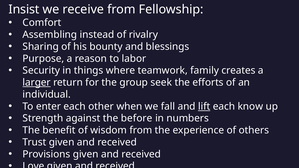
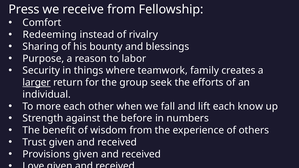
Insist: Insist -> Press
Assembling: Assembling -> Redeeming
enter: enter -> more
lift underline: present -> none
